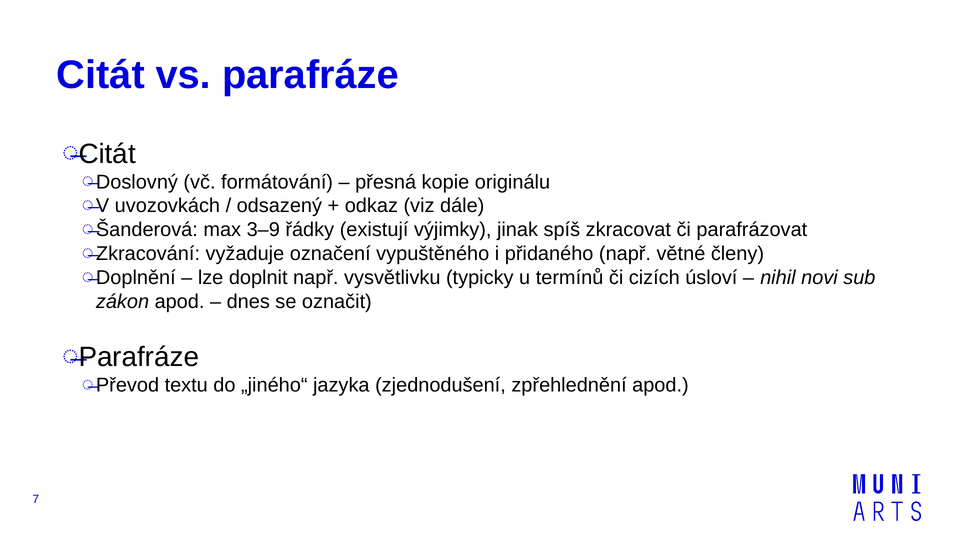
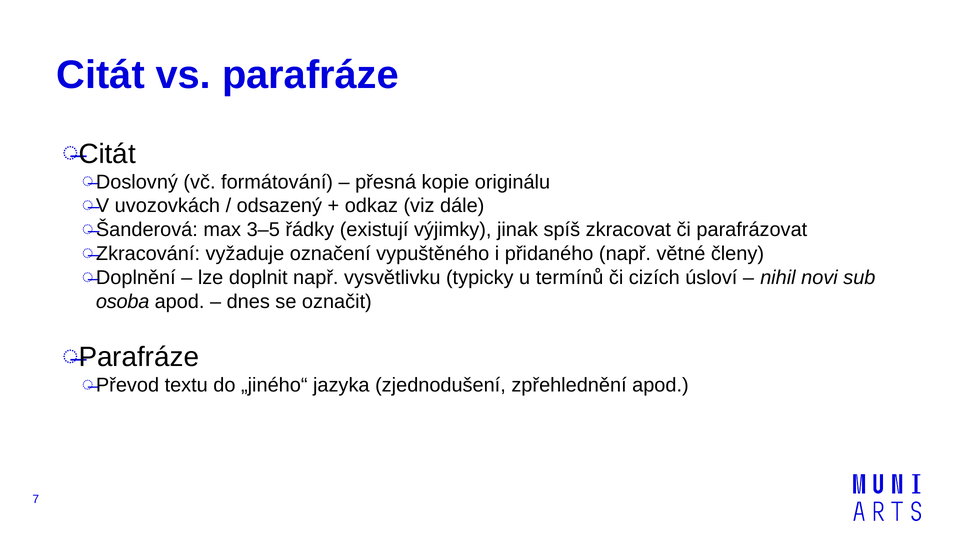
3–9: 3–9 -> 3–5
zákon: zákon -> osoba
